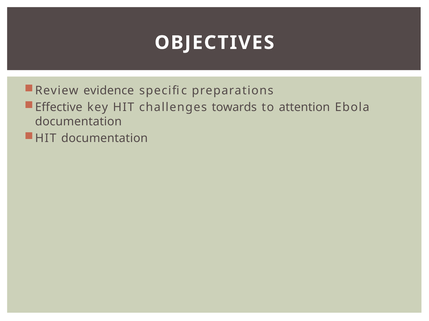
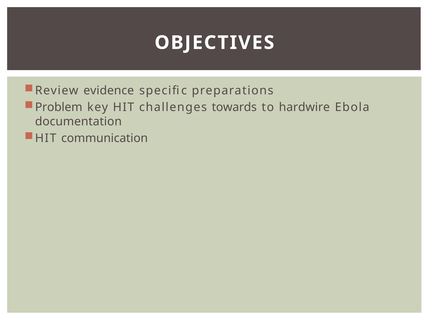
Effective: Effective -> Problem
attention: attention -> hardwire
HIT documentation: documentation -> communication
